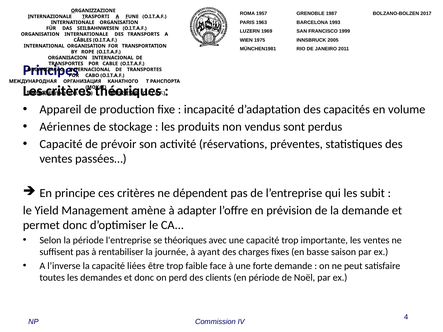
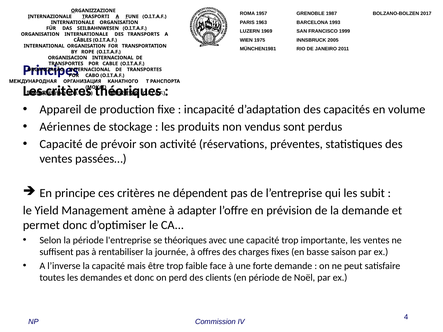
ayant: ayant -> offres
liées: liées -> mais
